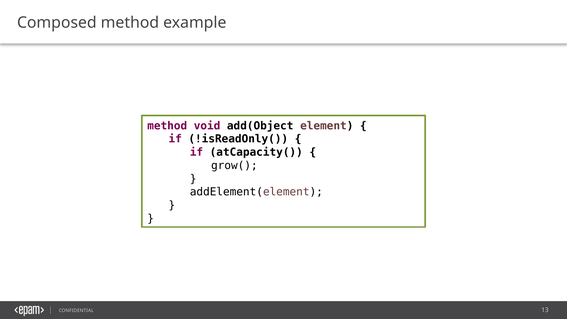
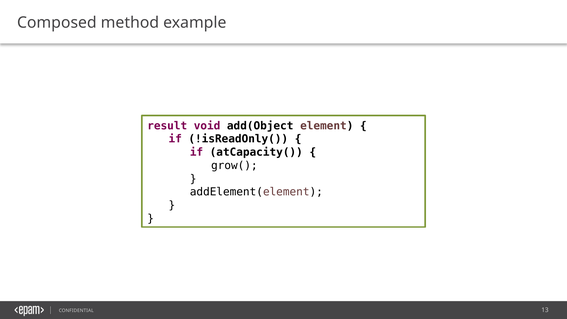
method at (167, 126): method -> result
